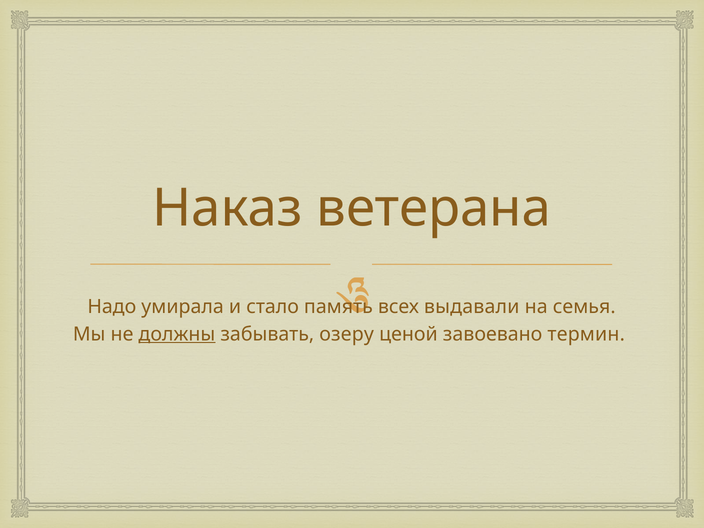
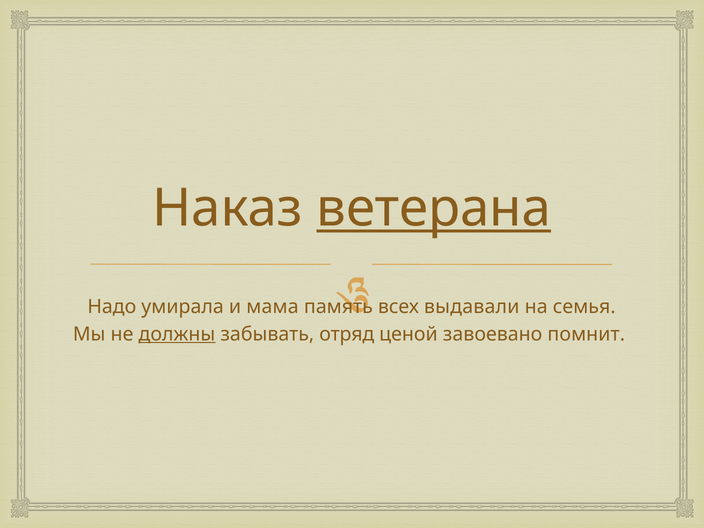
ветерана underline: none -> present
стало: стало -> мама
озеру: озеру -> отряд
термин: термин -> помнит
